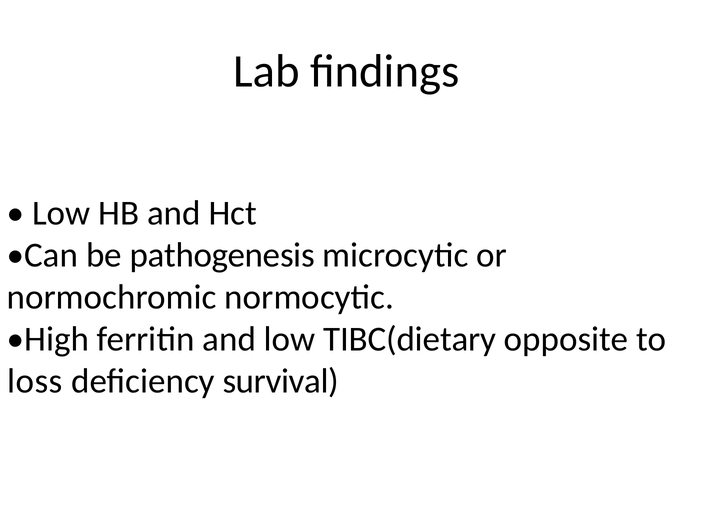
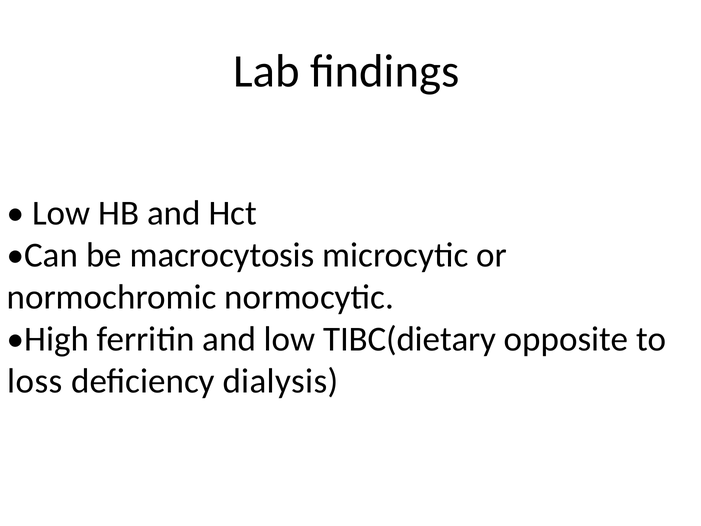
pathogenesis: pathogenesis -> macrocytosis
survival: survival -> dialysis
